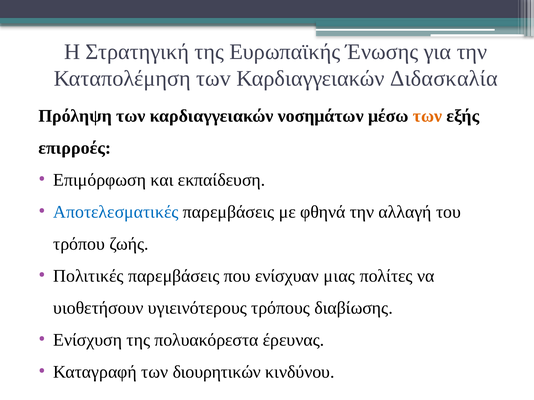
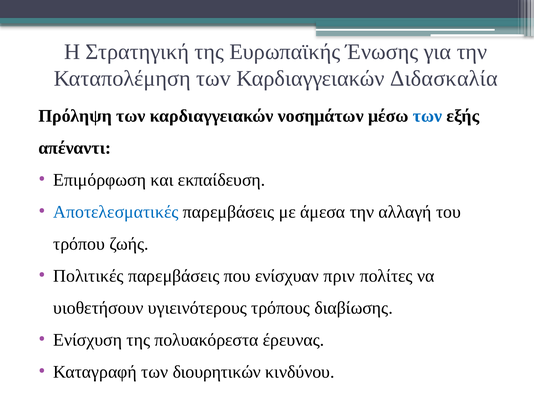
των at (427, 116) colour: orange -> blue
επιρροές: επιρροές -> απέναντι
φθηνά: φθηνά -> άμεσα
μιας: μιας -> πριν
